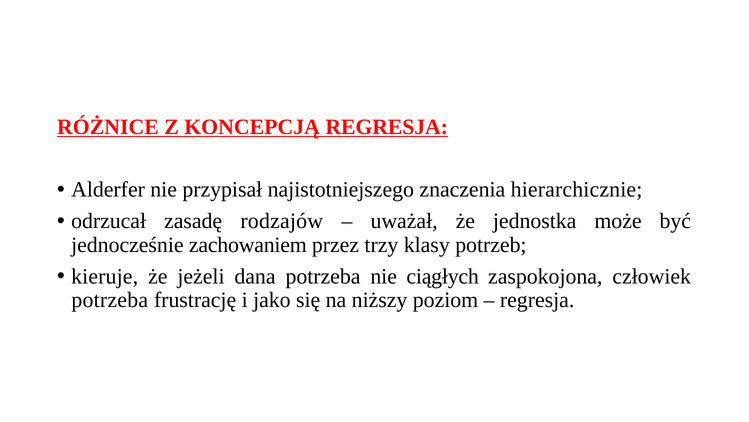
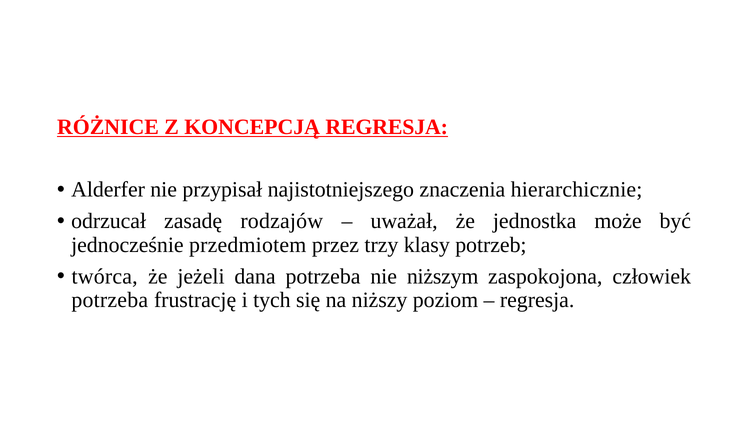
zachowaniem: zachowaniem -> przedmiotem
kieruje: kieruje -> twórca
ciągłych: ciągłych -> niższym
jako: jako -> tych
